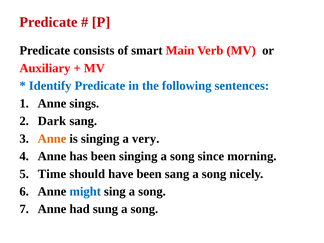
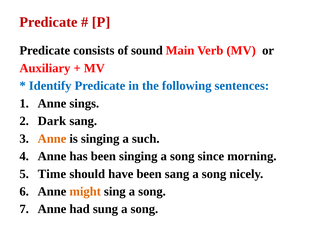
smart: smart -> sound
very: very -> such
might colour: blue -> orange
